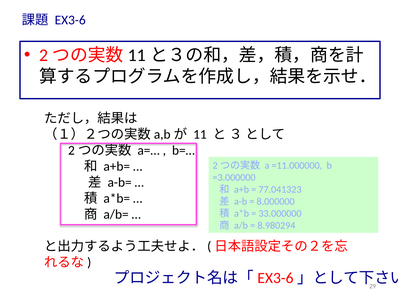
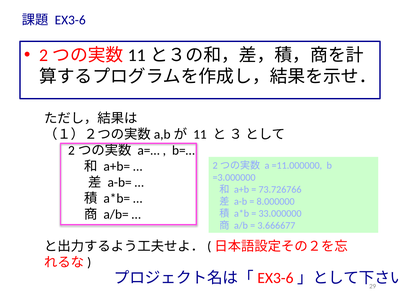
77.041323: 77.041323 -> 73.726766
8.980294: 8.980294 -> 3.666677
